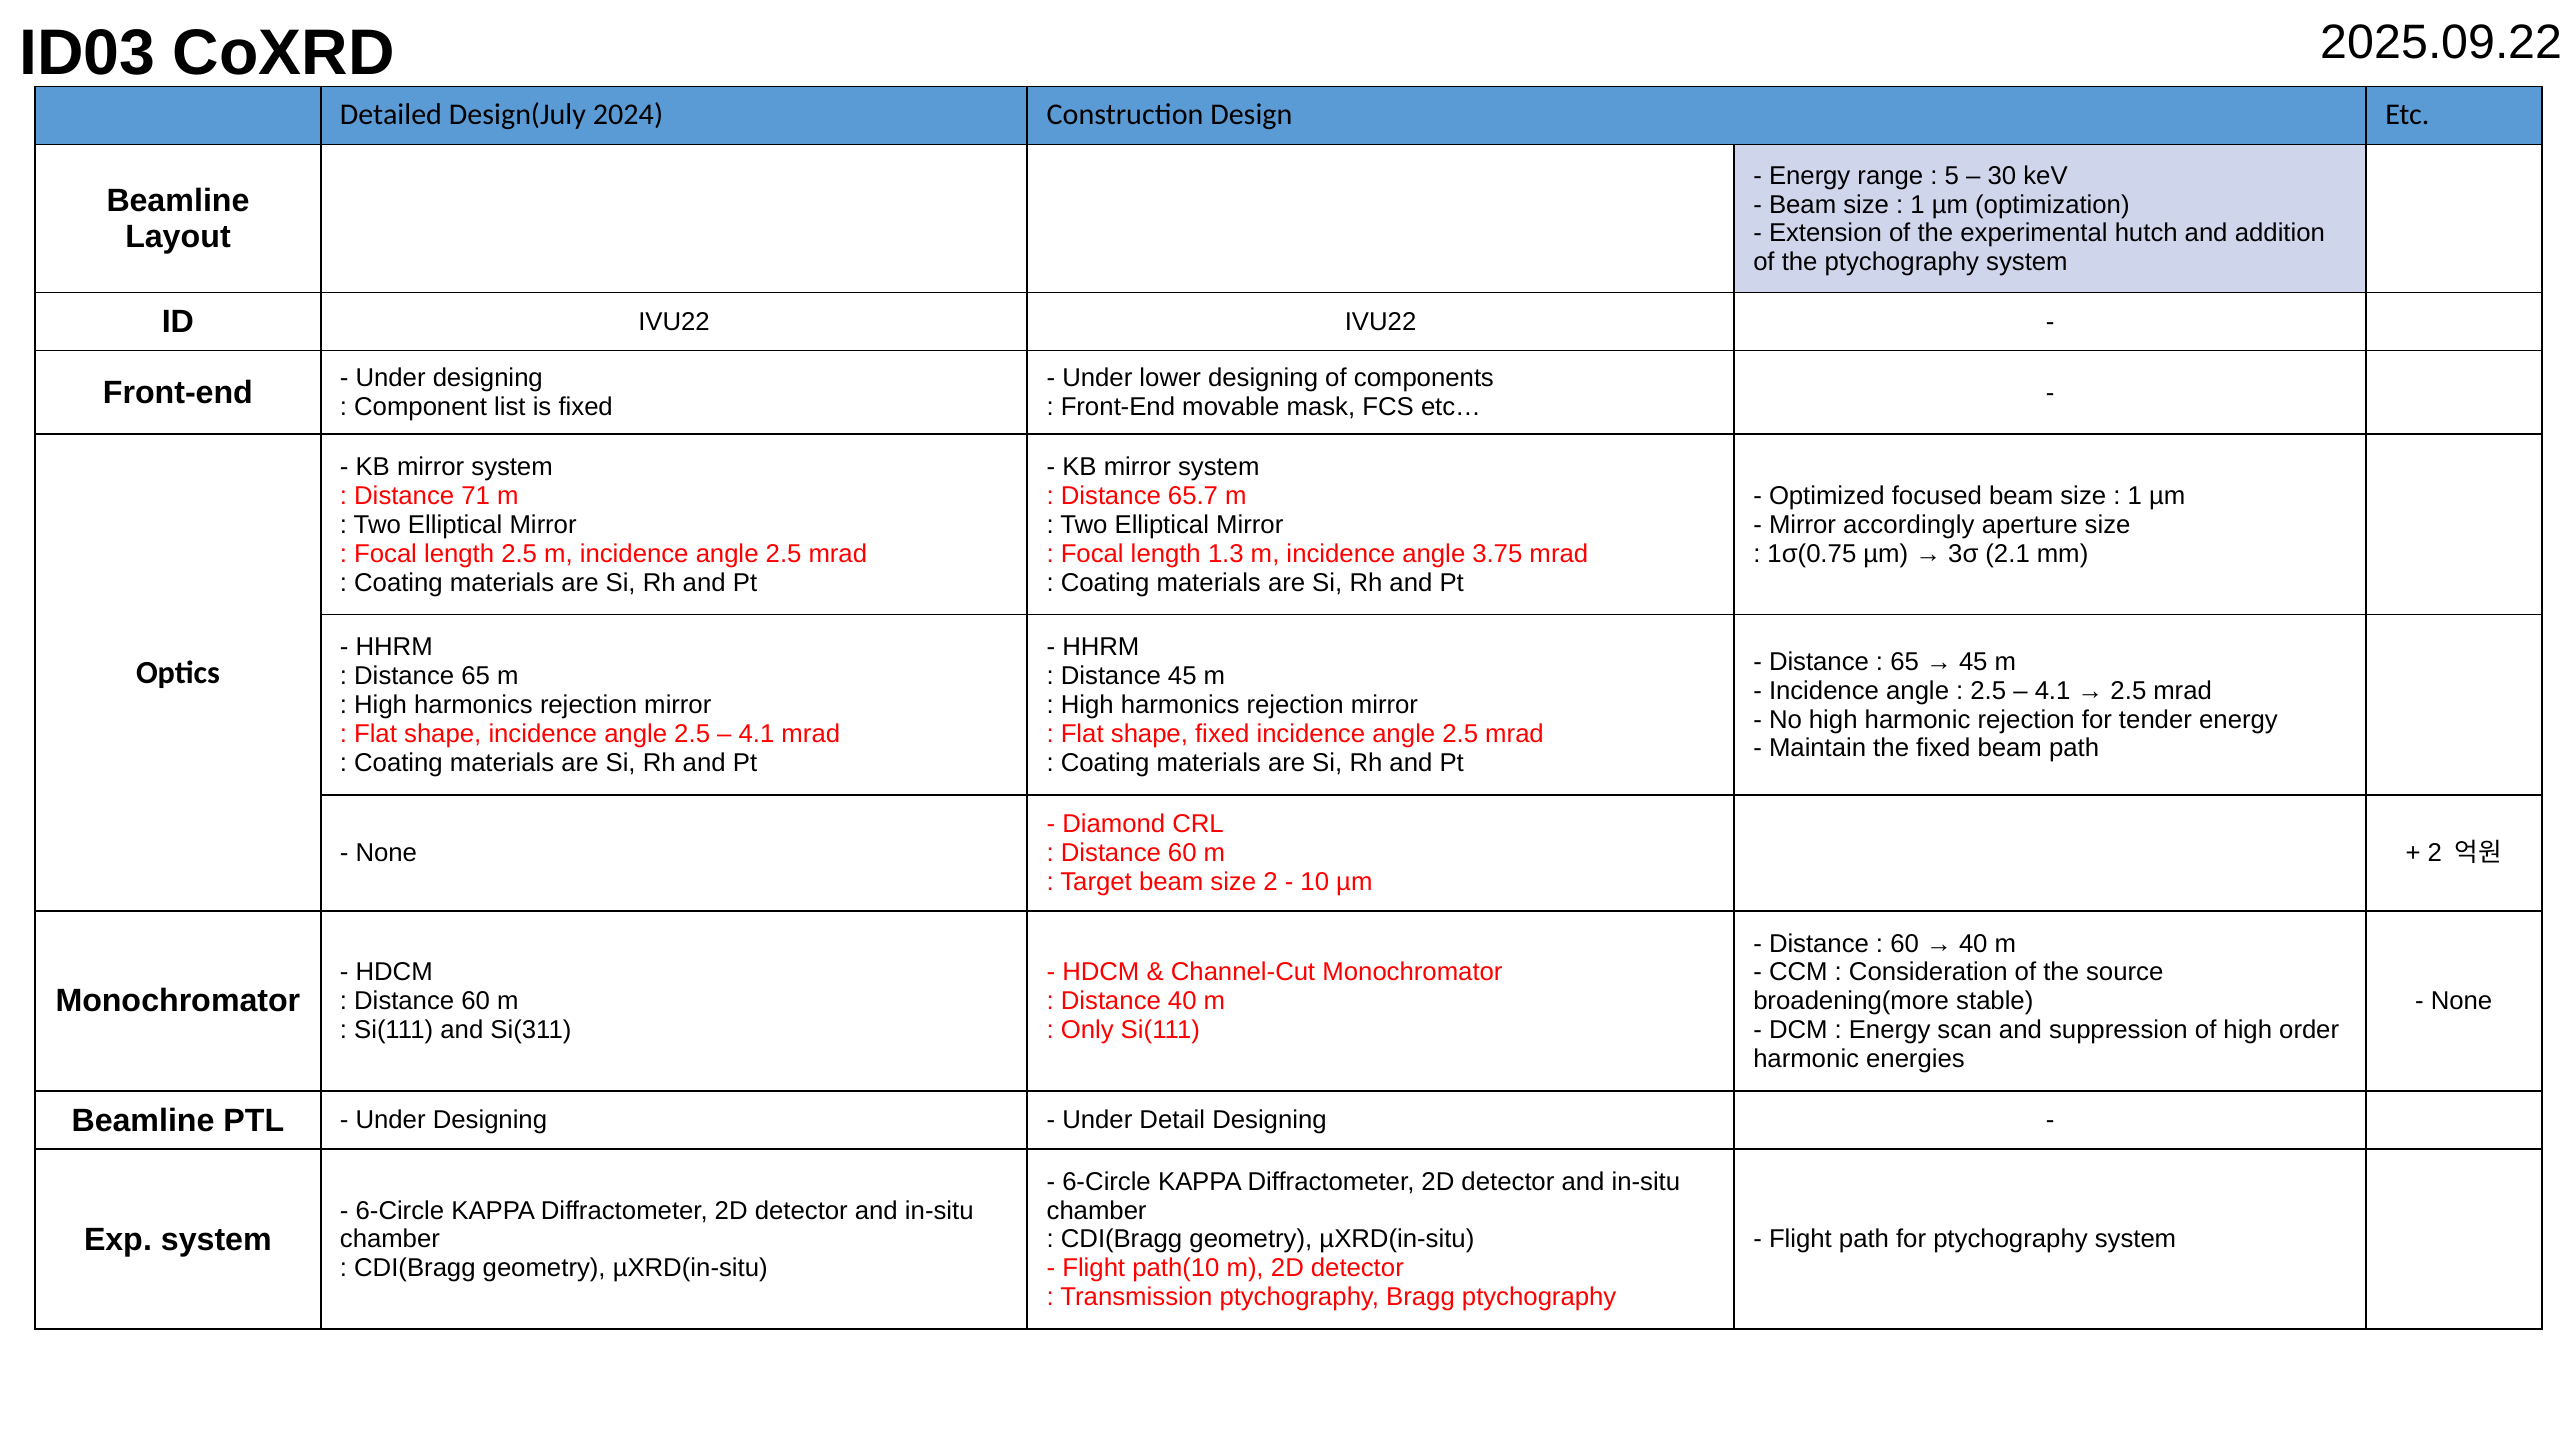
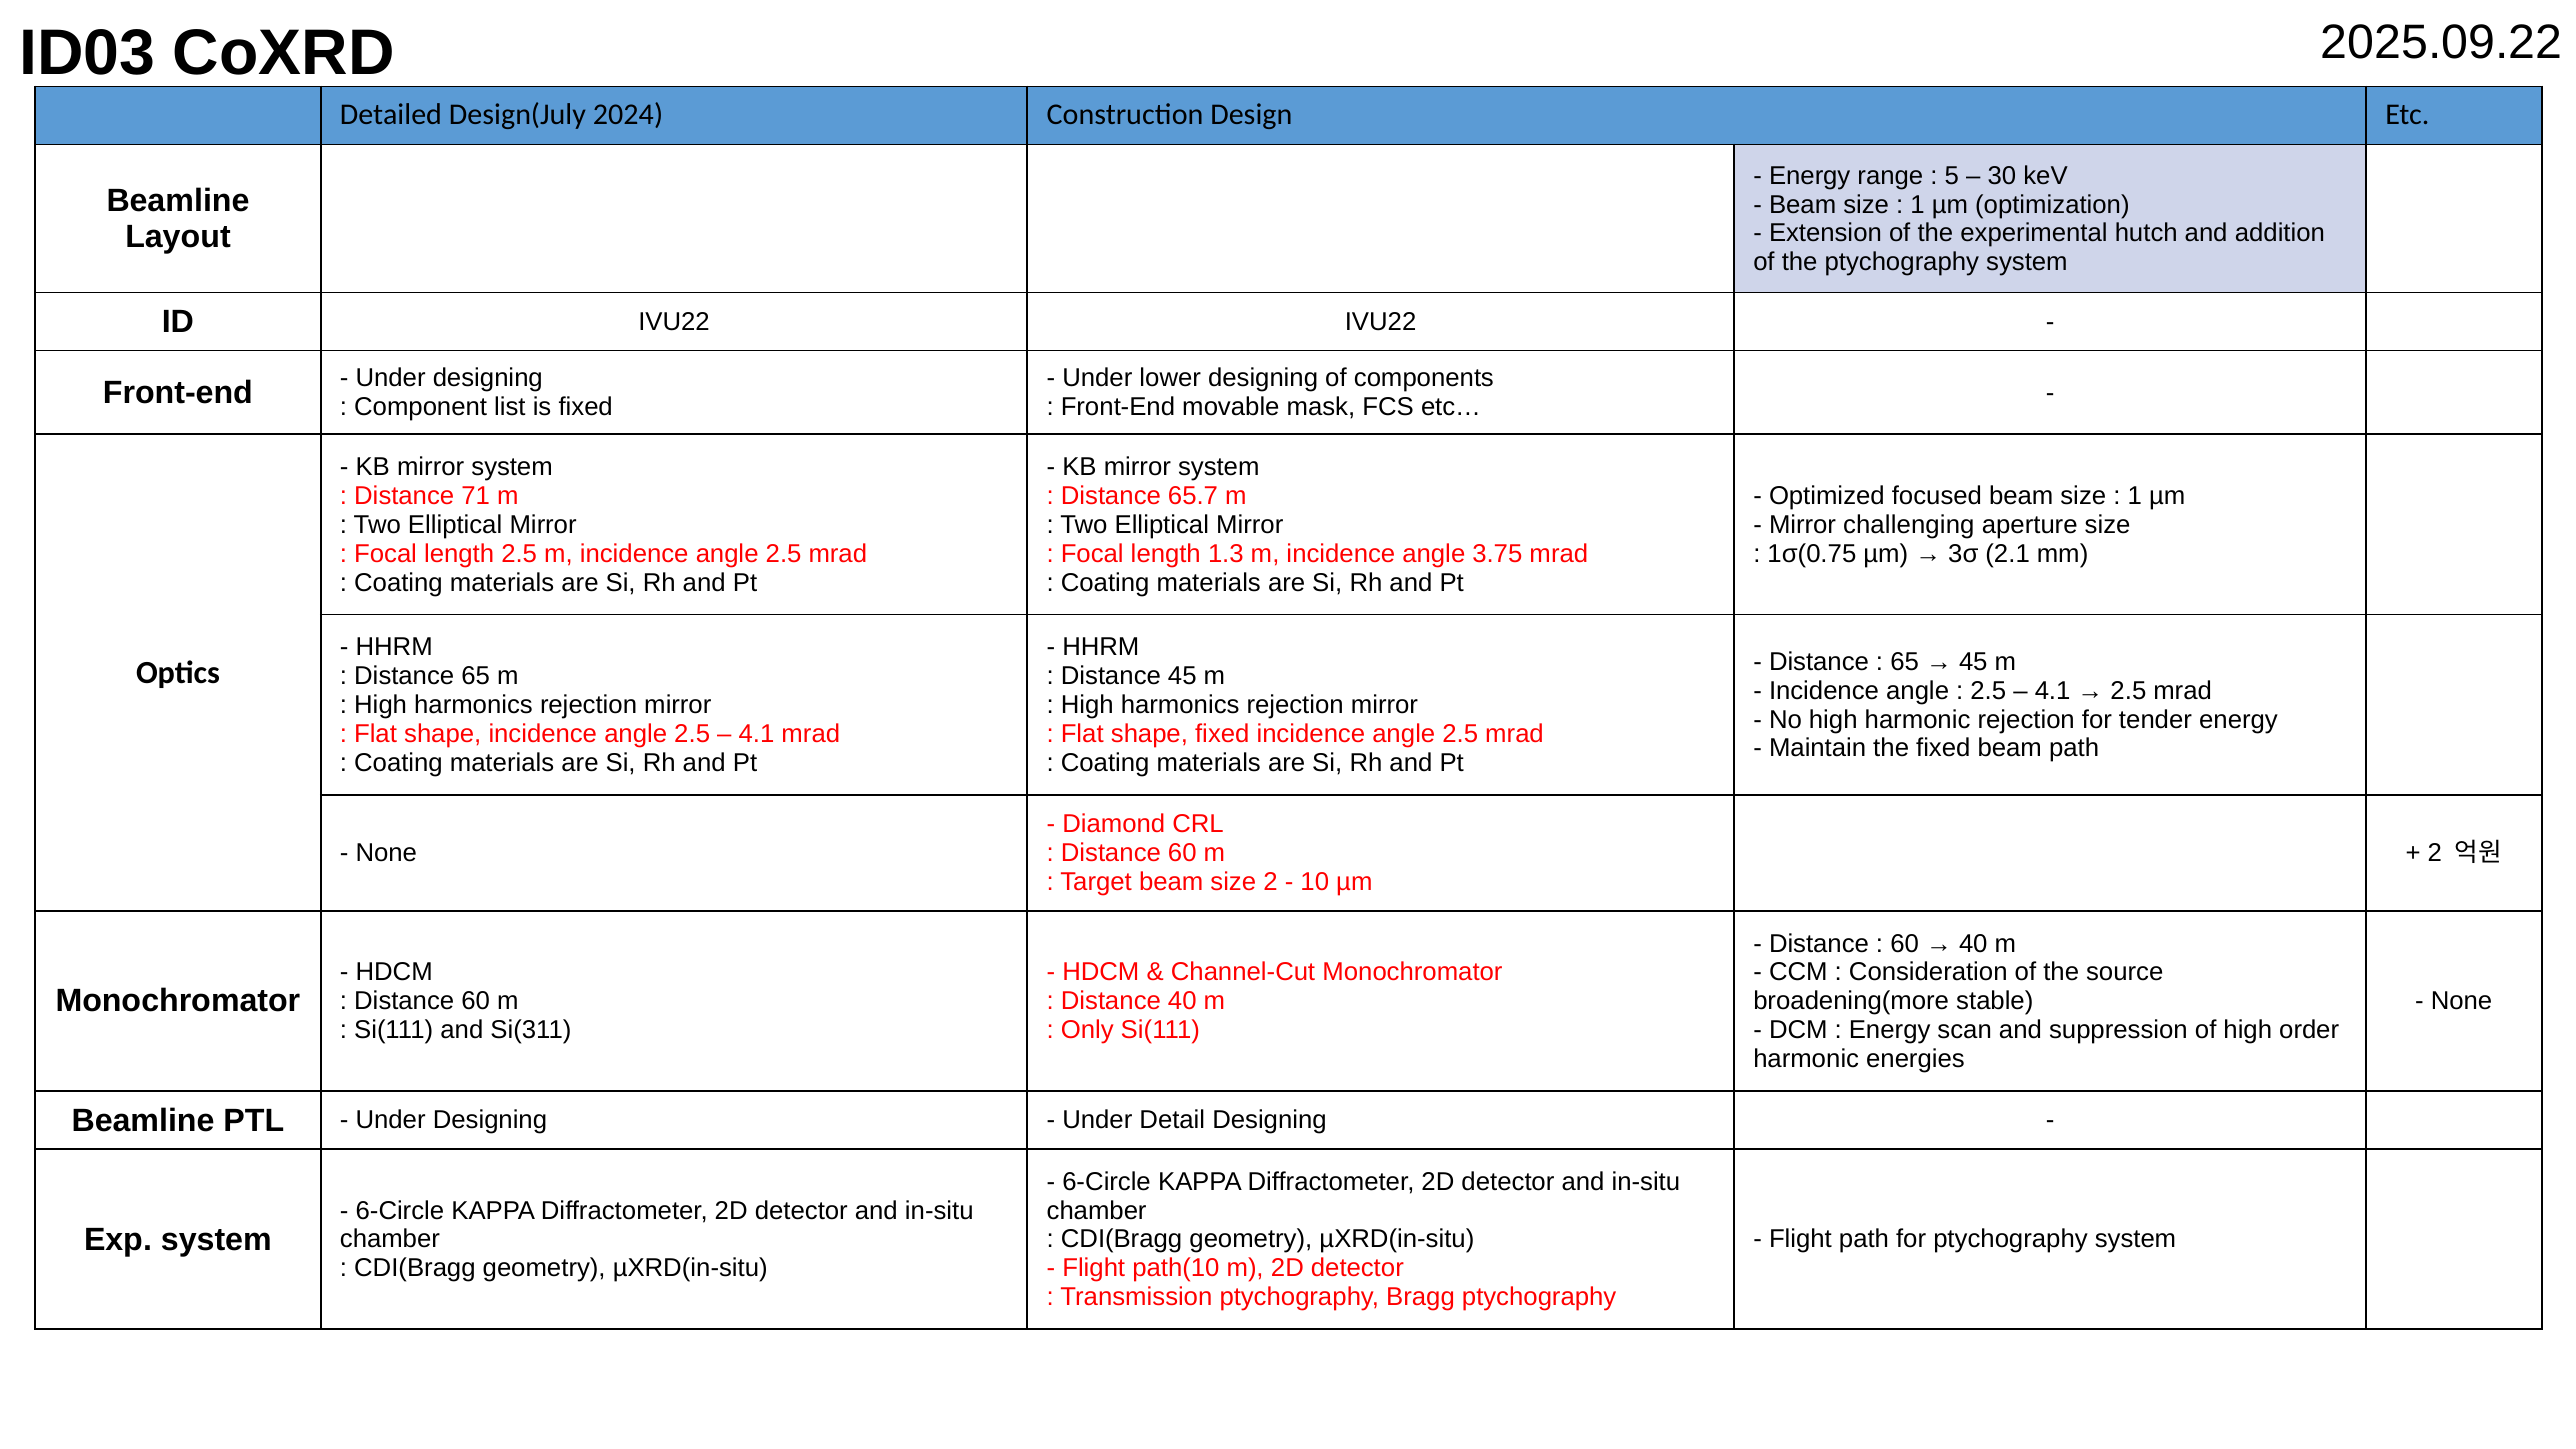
accordingly: accordingly -> challenging
